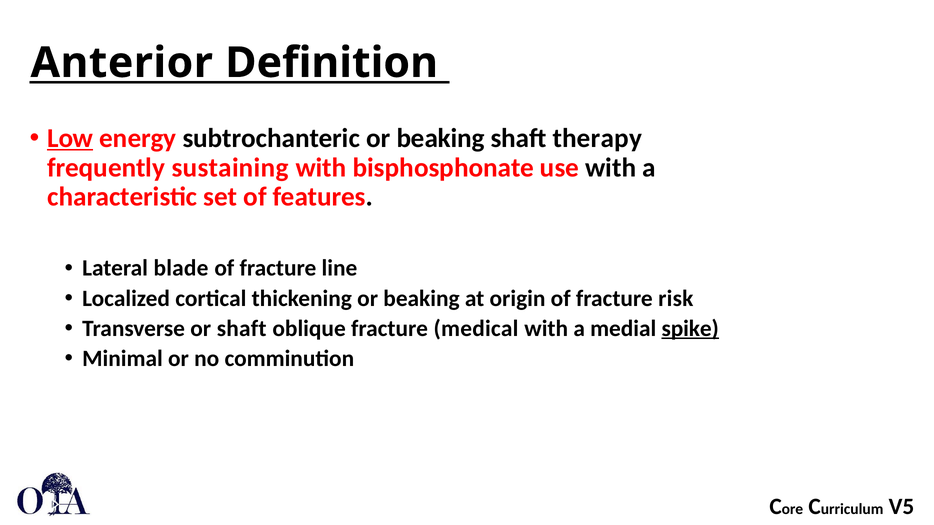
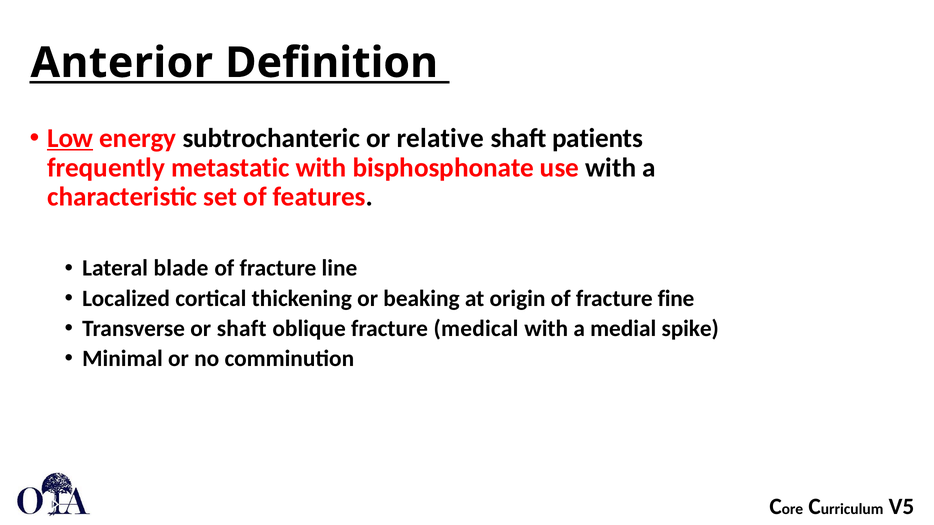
subtrochanteric or beaking: beaking -> relative
therapy: therapy -> patients
sustaining: sustaining -> metastatic
risk: risk -> fine
spike underline: present -> none
